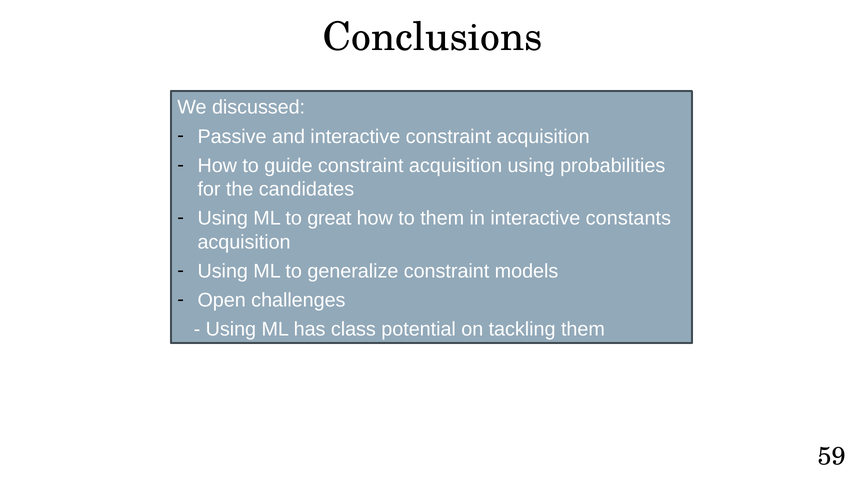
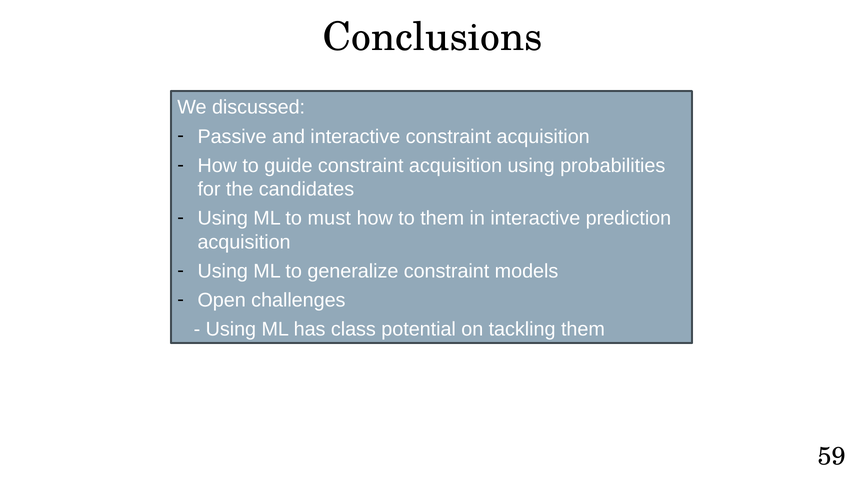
great: great -> must
constants: constants -> prediction
